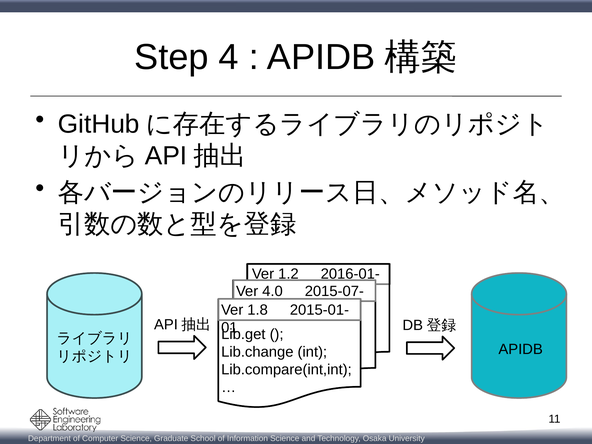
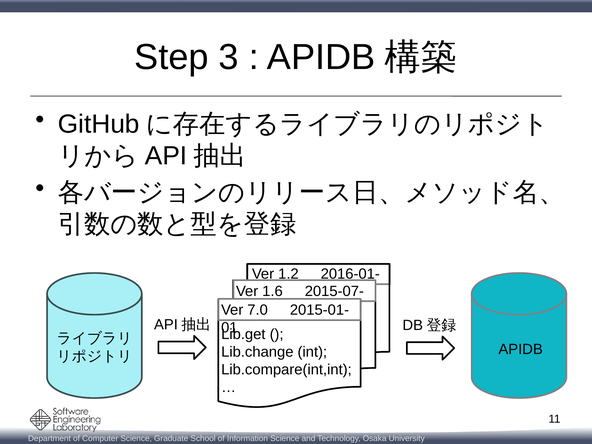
4: 4 -> 3
4.0: 4.0 -> 1.6
1.8: 1.8 -> 7.0
